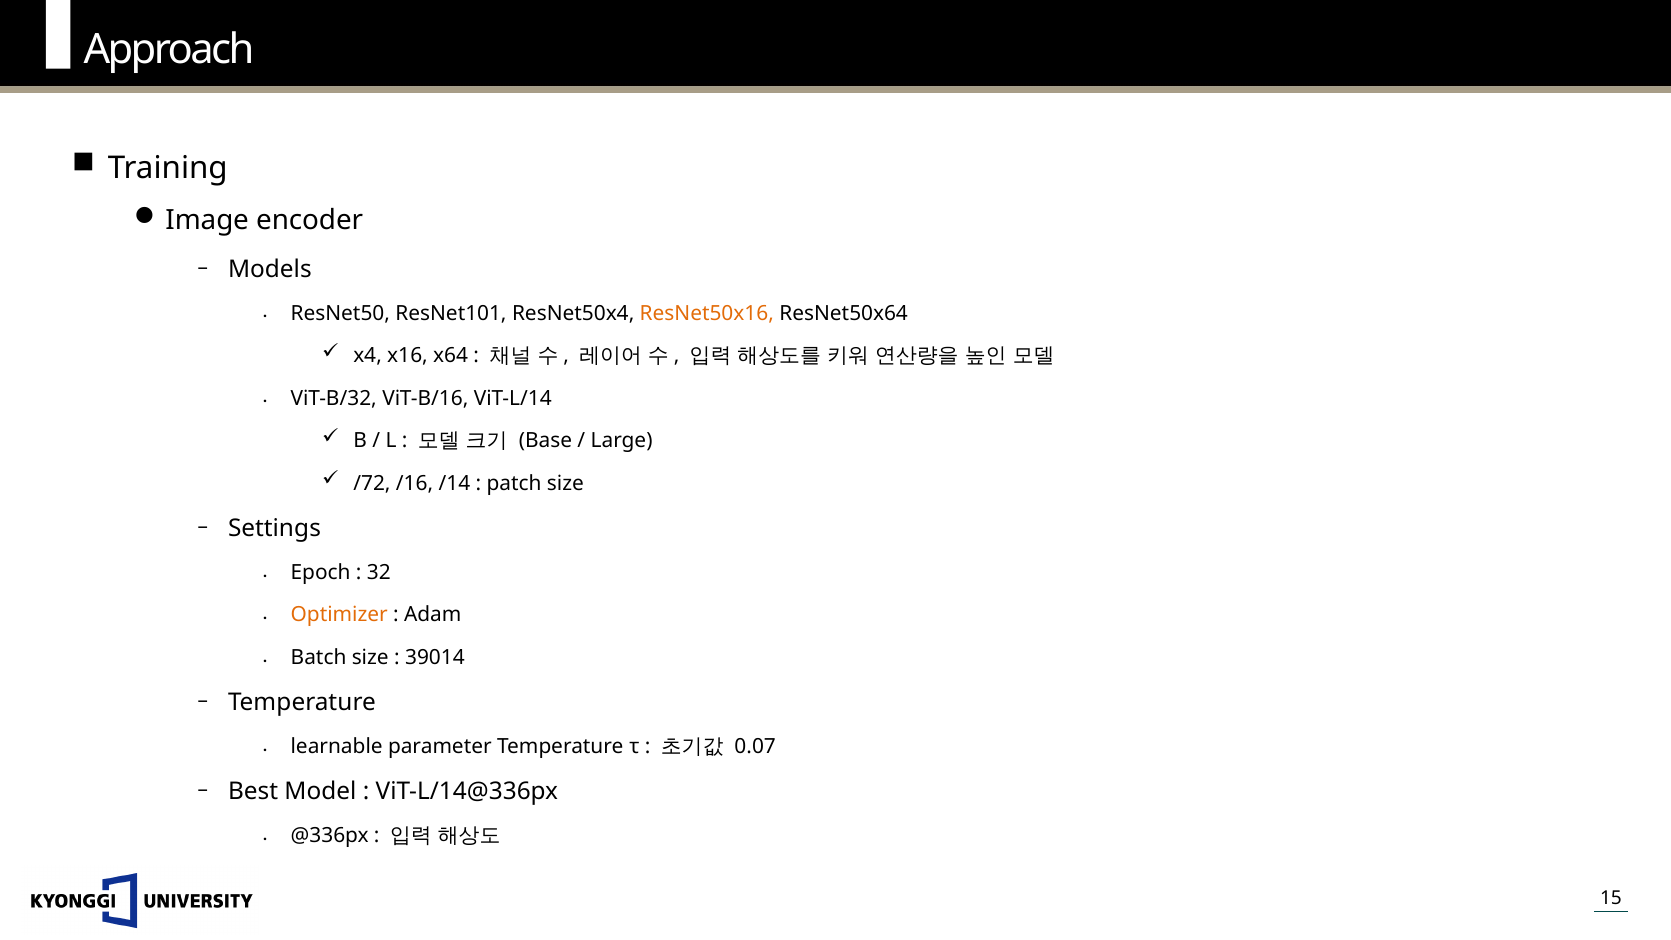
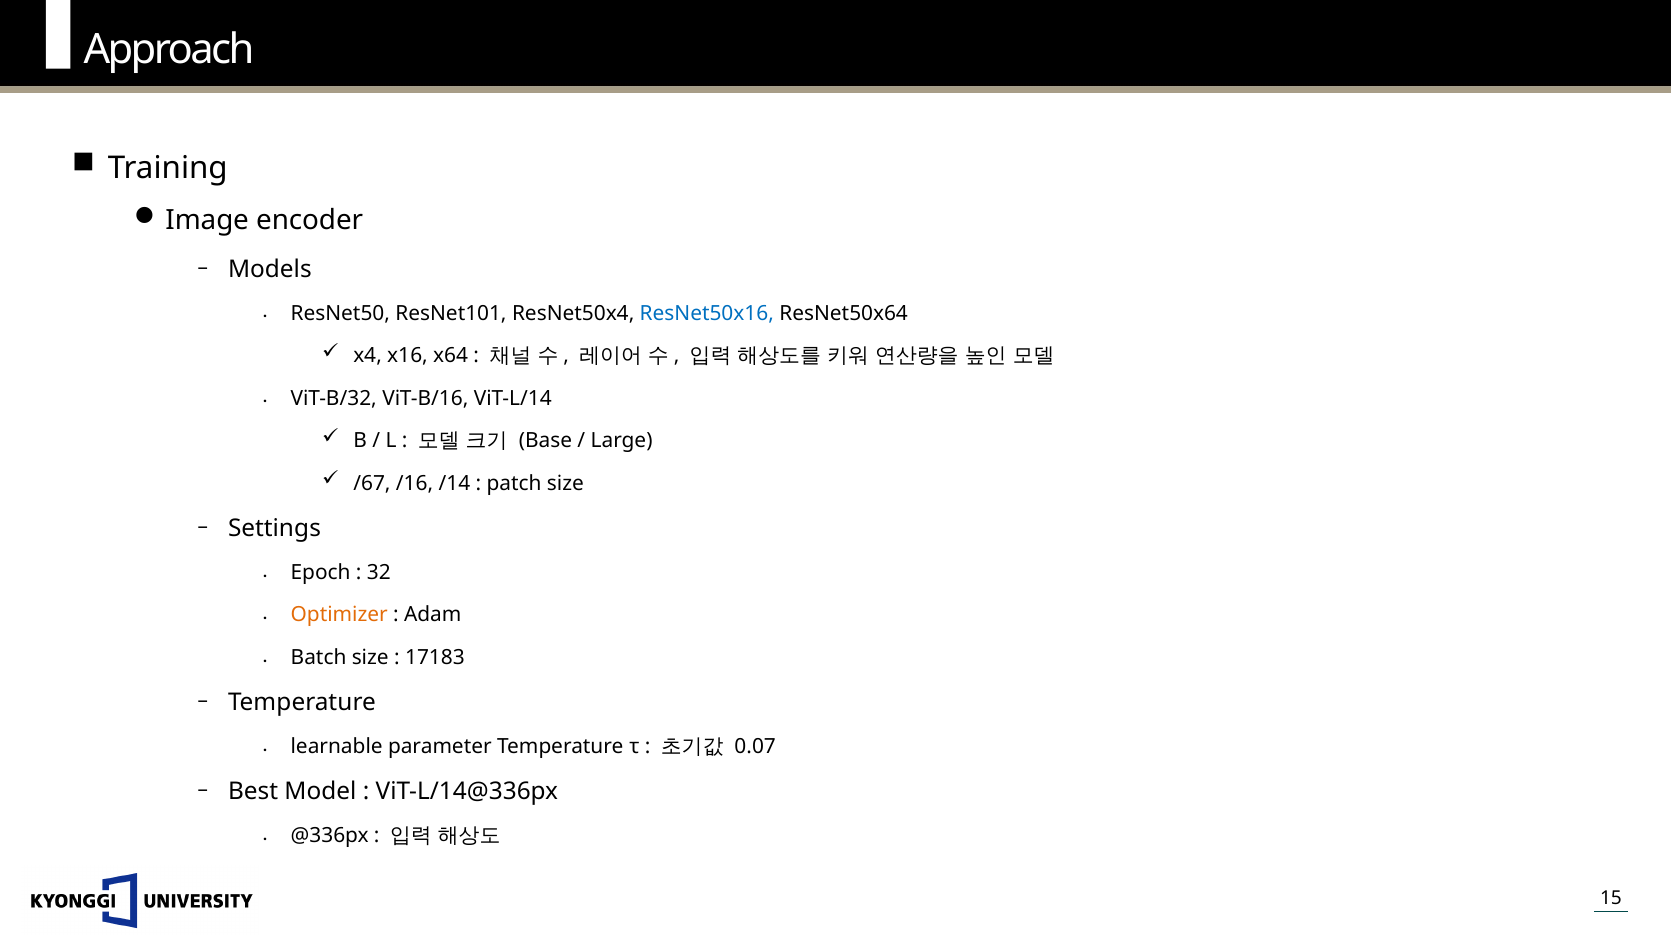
ResNet50x16 colour: orange -> blue
/72: /72 -> /67
39014: 39014 -> 17183
